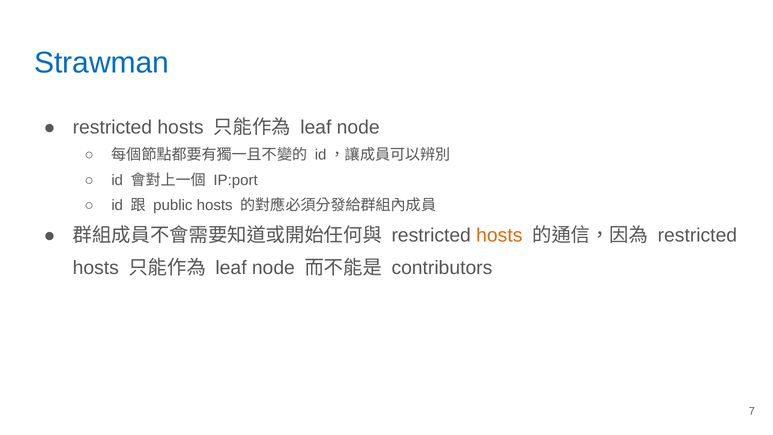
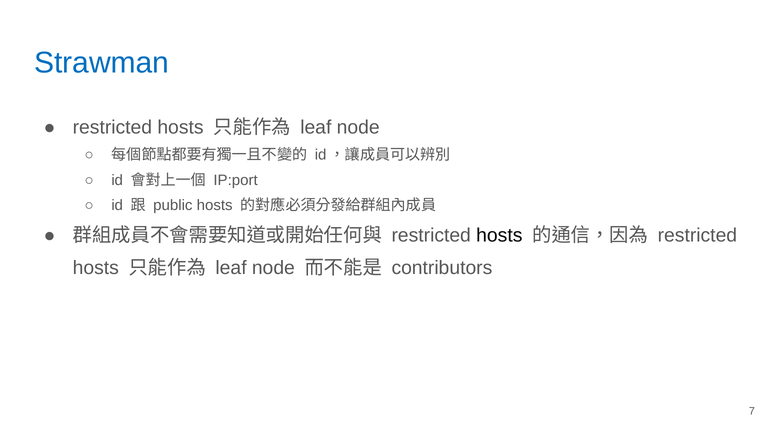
hosts at (499, 236) colour: orange -> black
